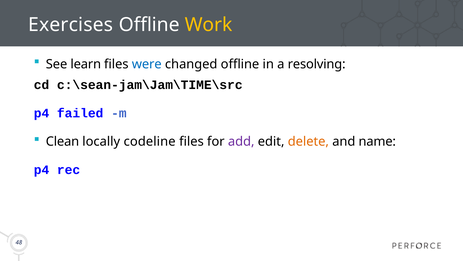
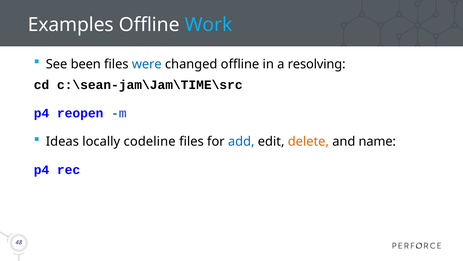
Exercises: Exercises -> Examples
Work colour: yellow -> light blue
learn: learn -> been
failed: failed -> reopen
Clean: Clean -> Ideas
add colour: purple -> blue
